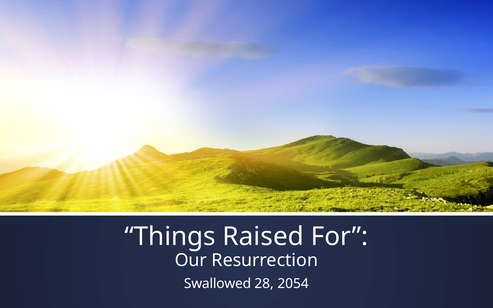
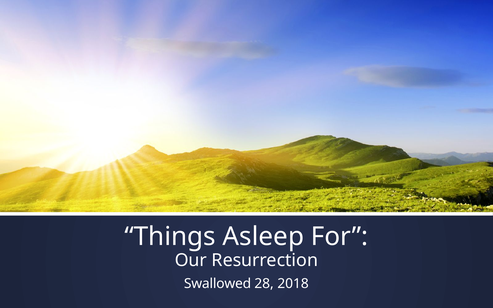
Raised: Raised -> Asleep
2054: 2054 -> 2018
